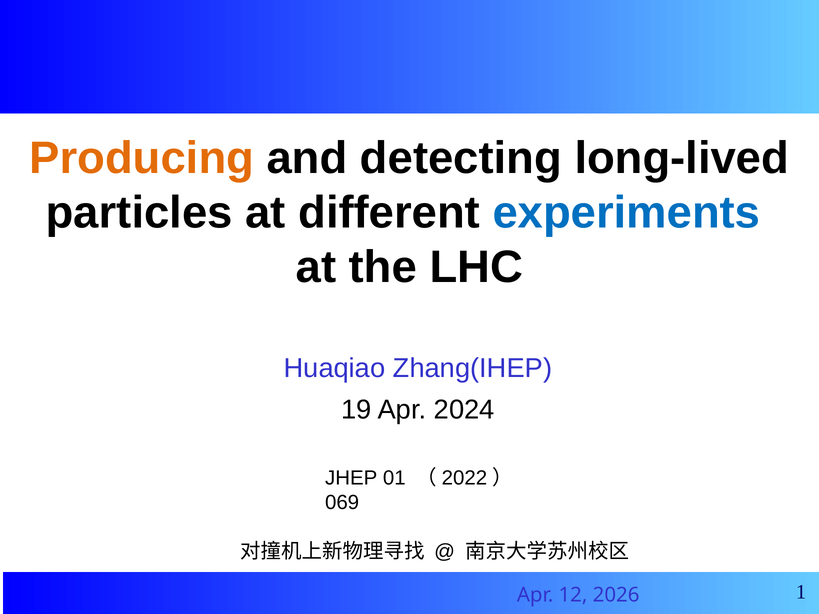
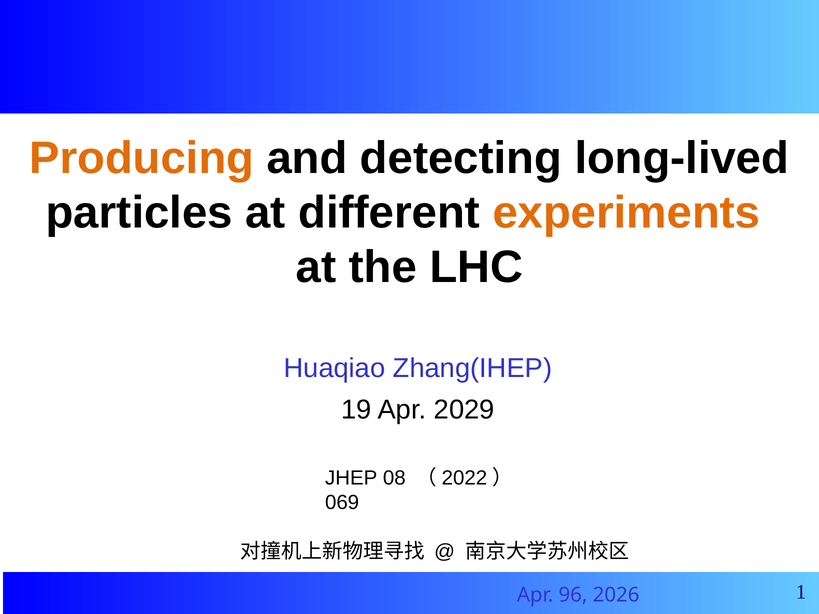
experiments colour: blue -> orange
2024: 2024 -> 2029
01: 01 -> 08
12: 12 -> 96
